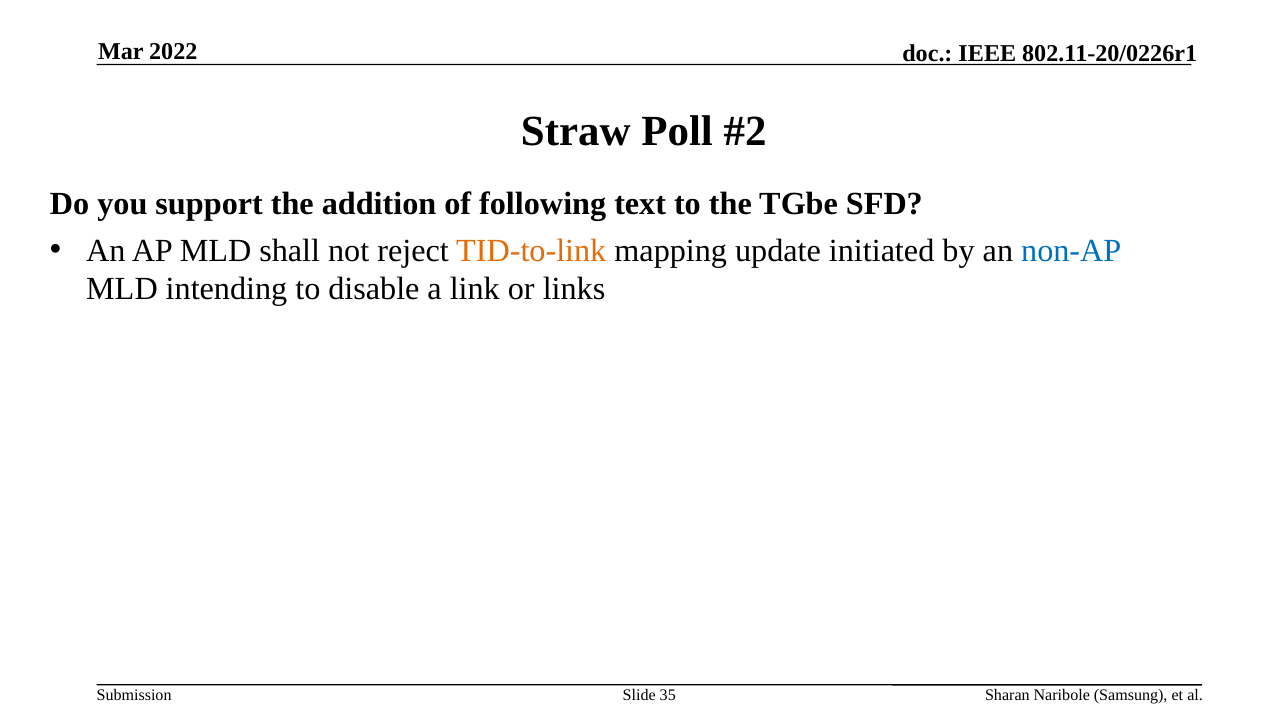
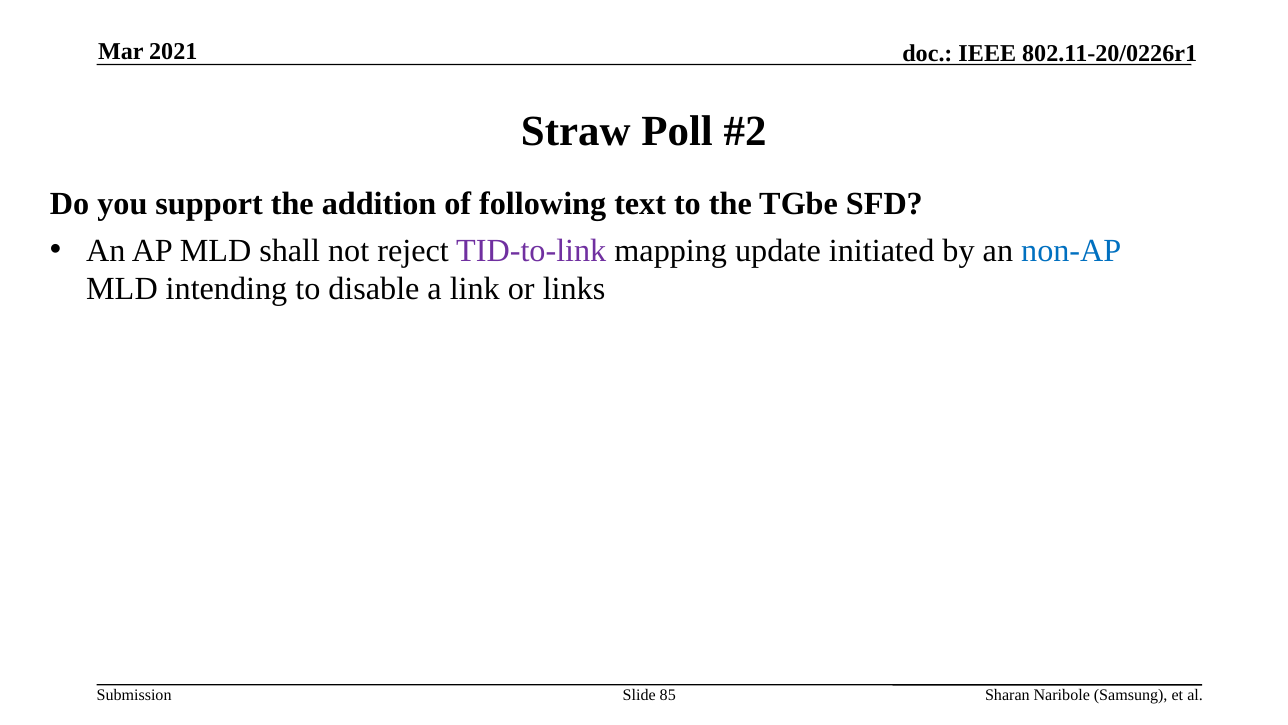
2022: 2022 -> 2021
TID-to-link colour: orange -> purple
35: 35 -> 85
